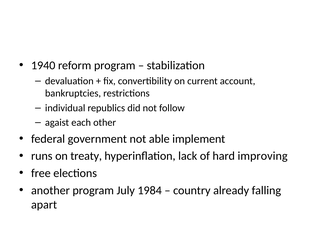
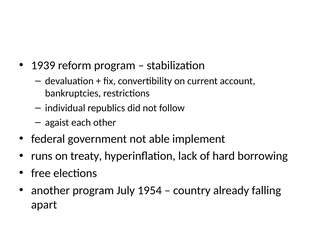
1940: 1940 -> 1939
improving: improving -> borrowing
1984: 1984 -> 1954
